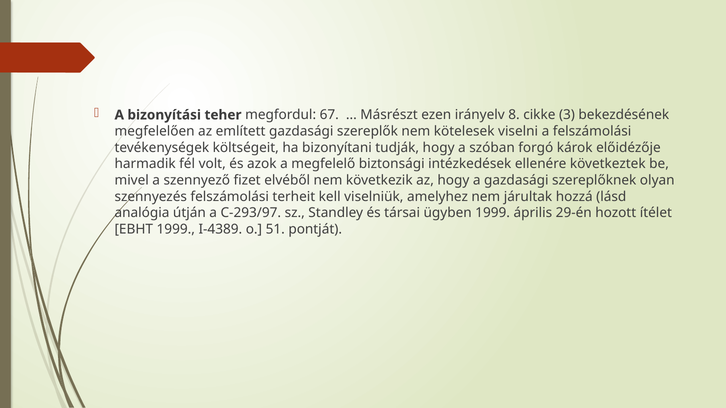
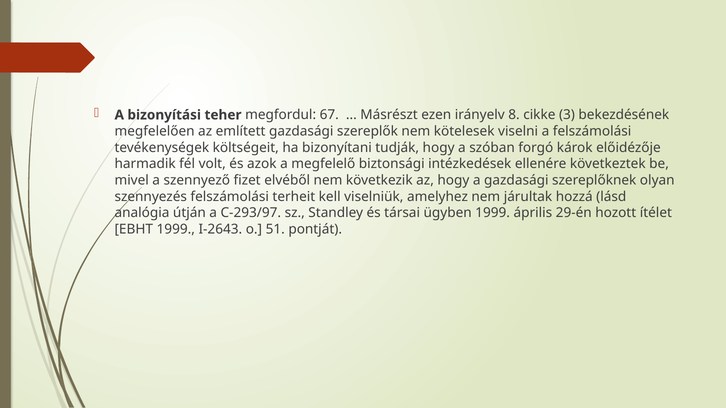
I‑4389: I‑4389 -> I‑2643
